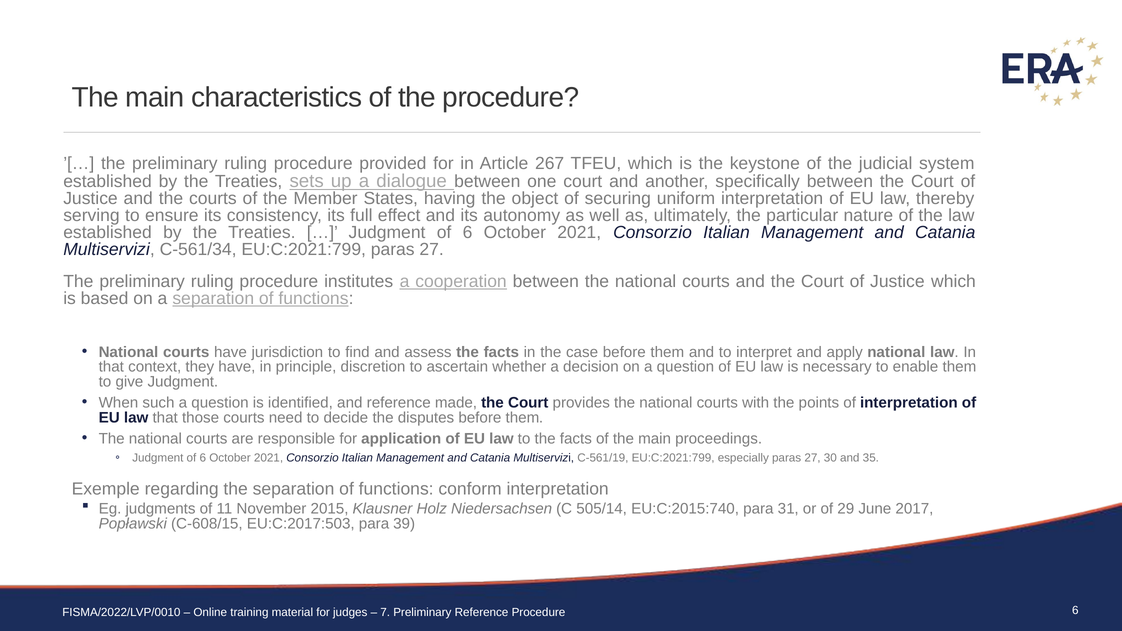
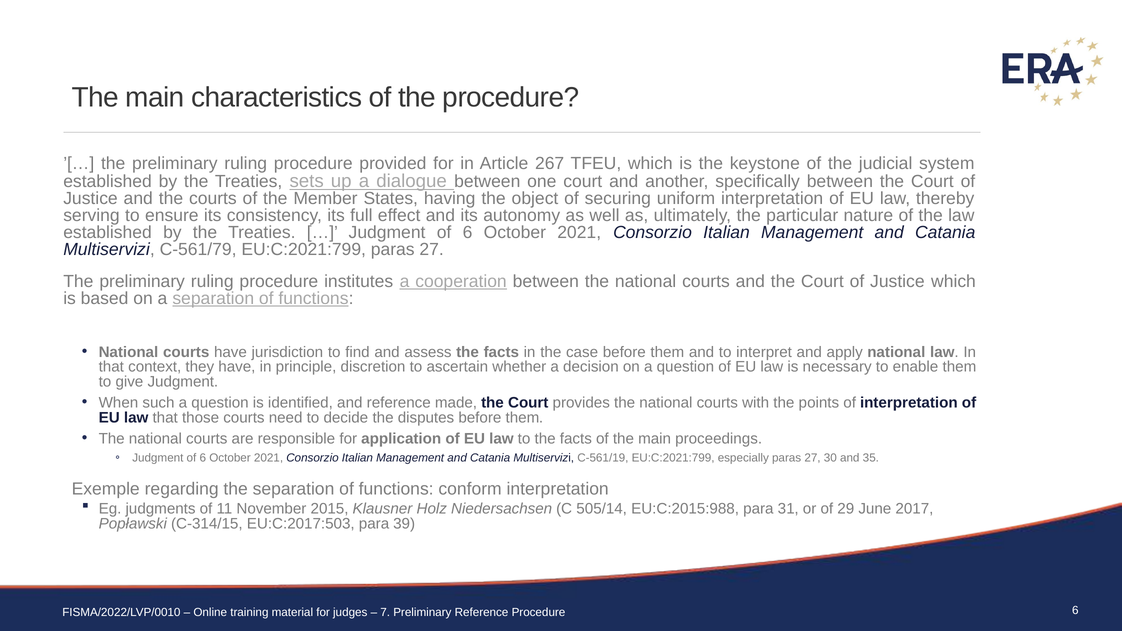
C‑561/34: C‑561/34 -> C‑561/79
EU:C:2015:740: EU:C:2015:740 -> EU:C:2015:988
C-608/15: C-608/15 -> C-314/15
